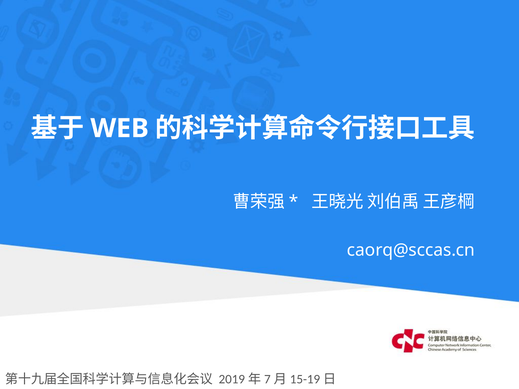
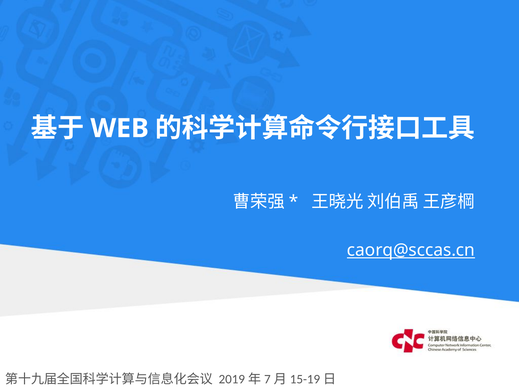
caorq@sccas.cn underline: none -> present
